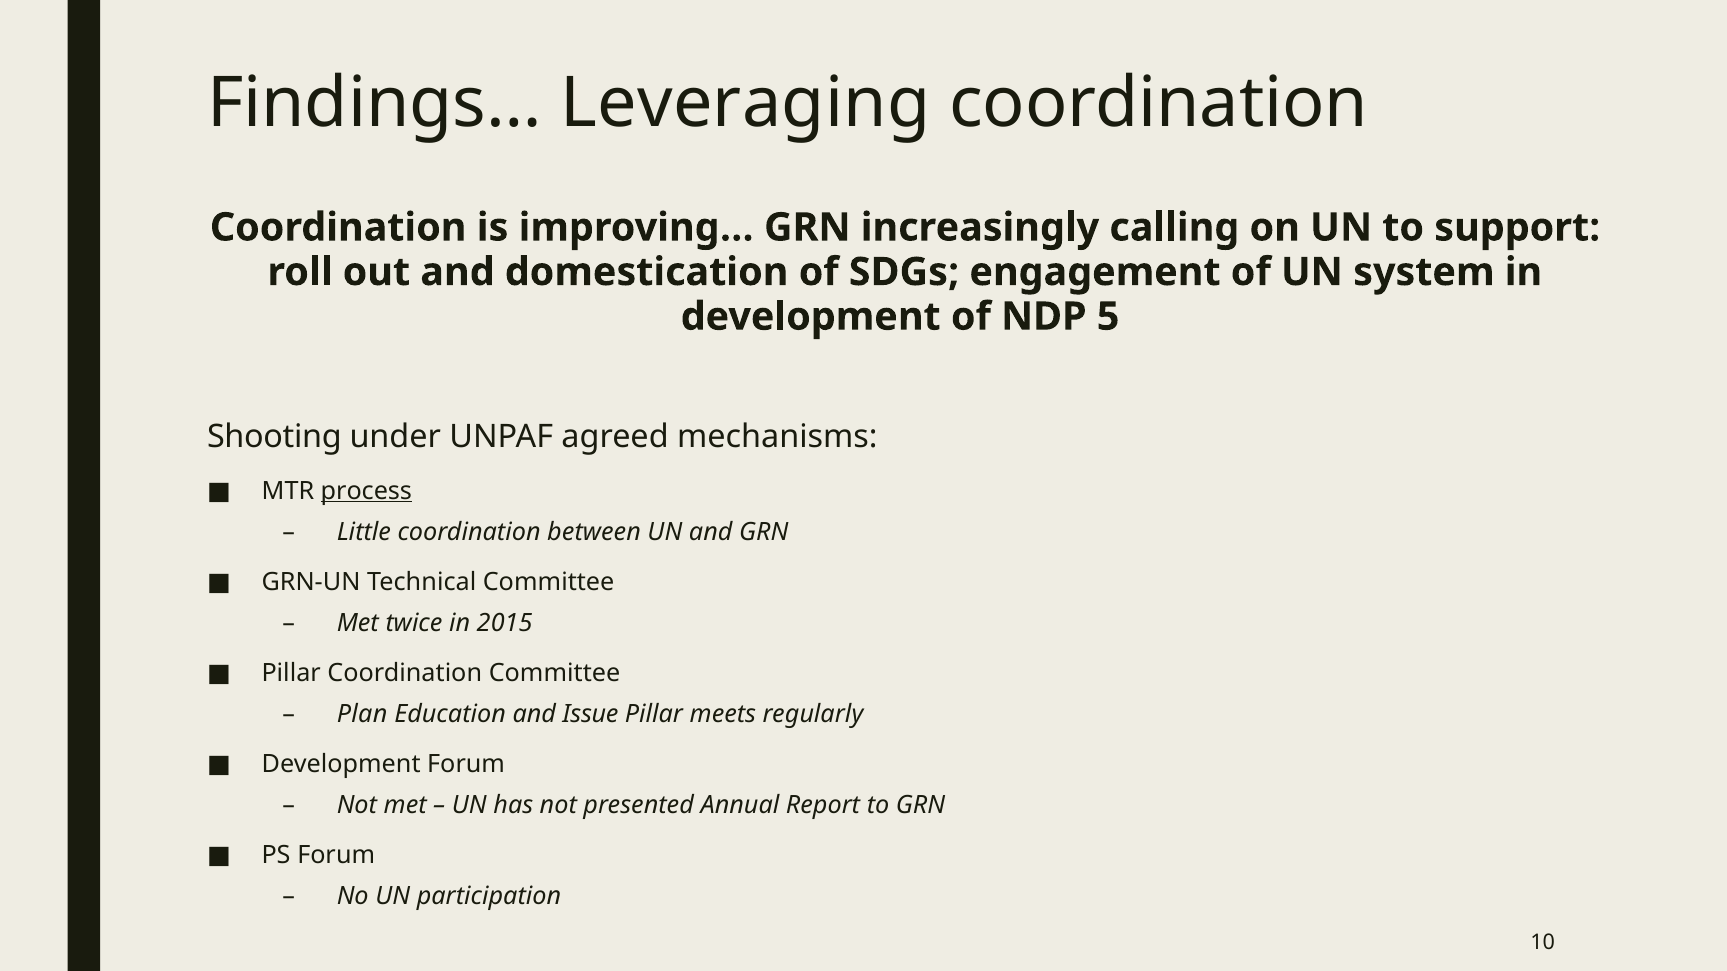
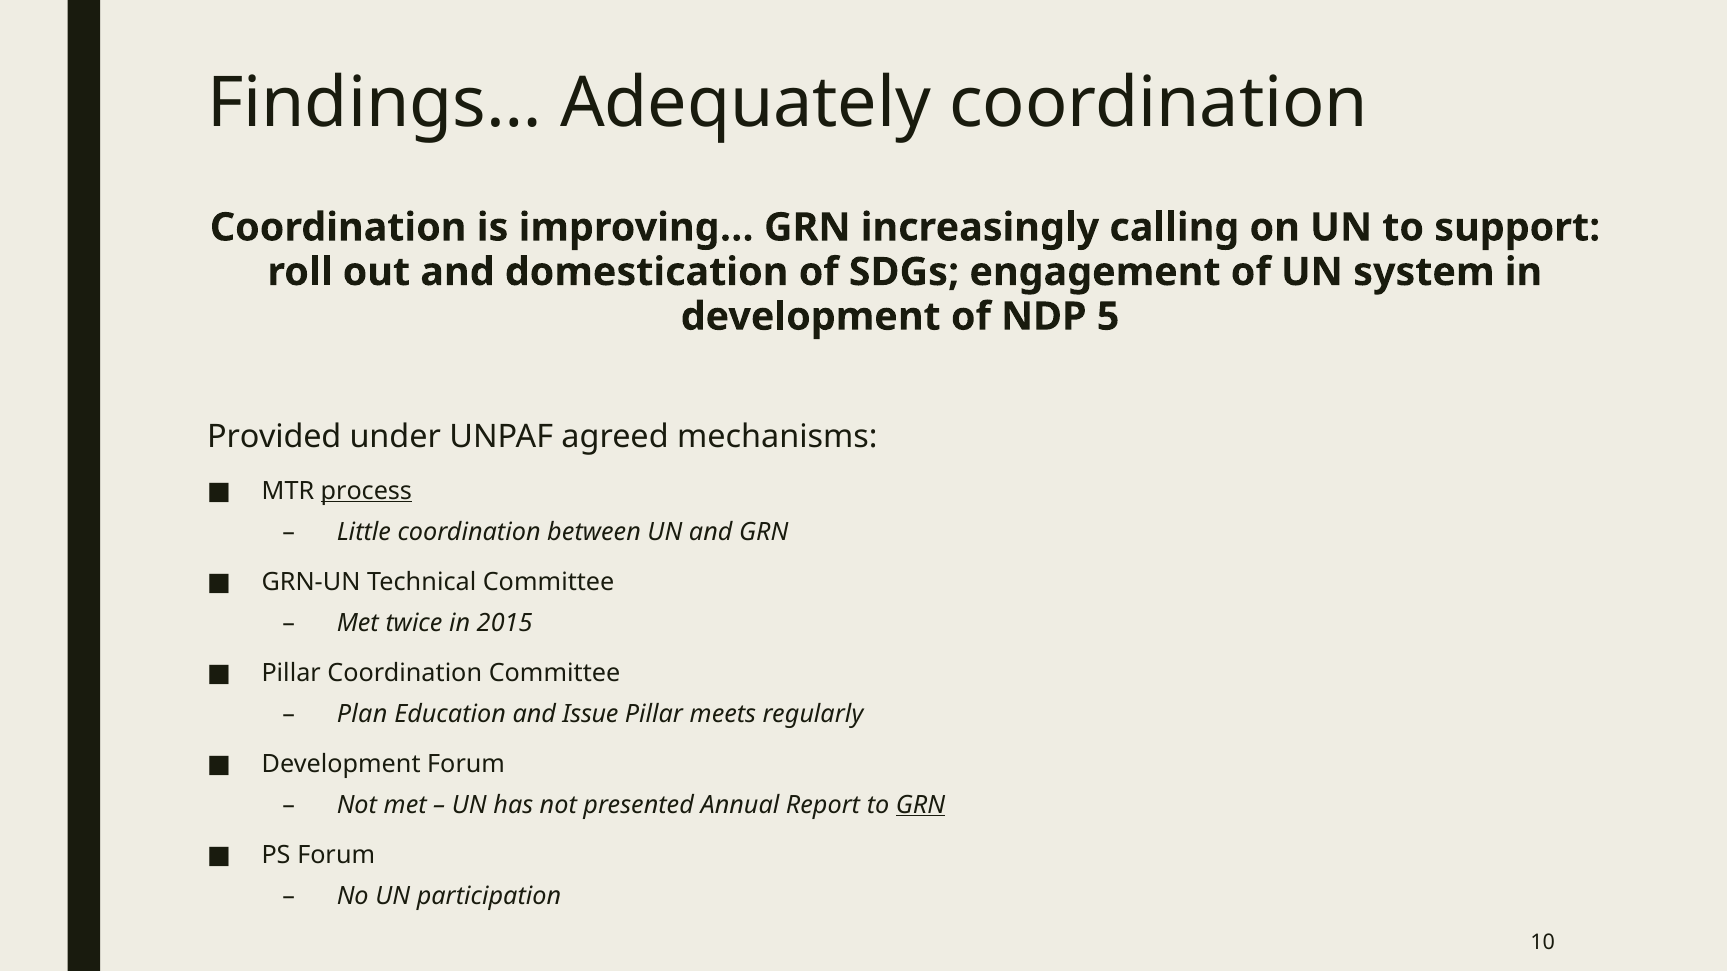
Leveraging: Leveraging -> Adequately
Shooting: Shooting -> Provided
GRN at (921, 805) underline: none -> present
